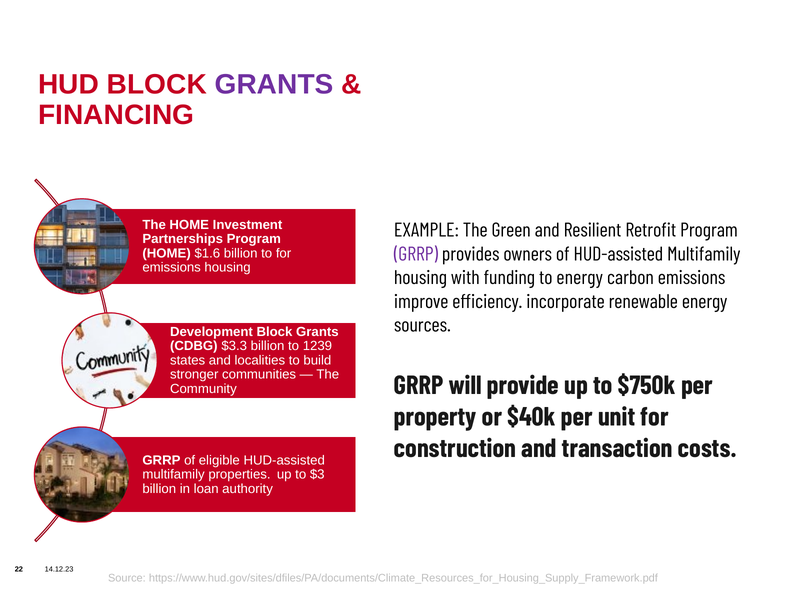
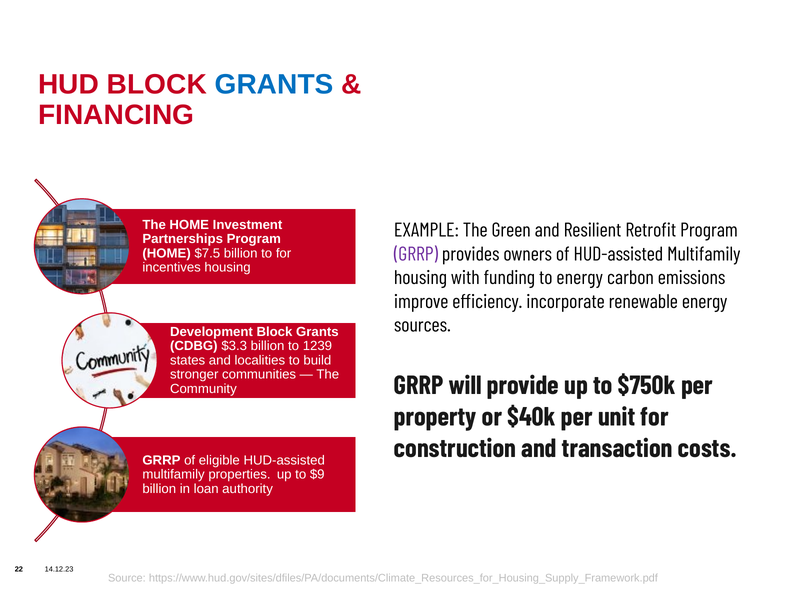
GRANTS at (274, 85) colour: purple -> blue
$1.6: $1.6 -> $7.5
emissions at (172, 268): emissions -> incentives
$3: $3 -> $9
